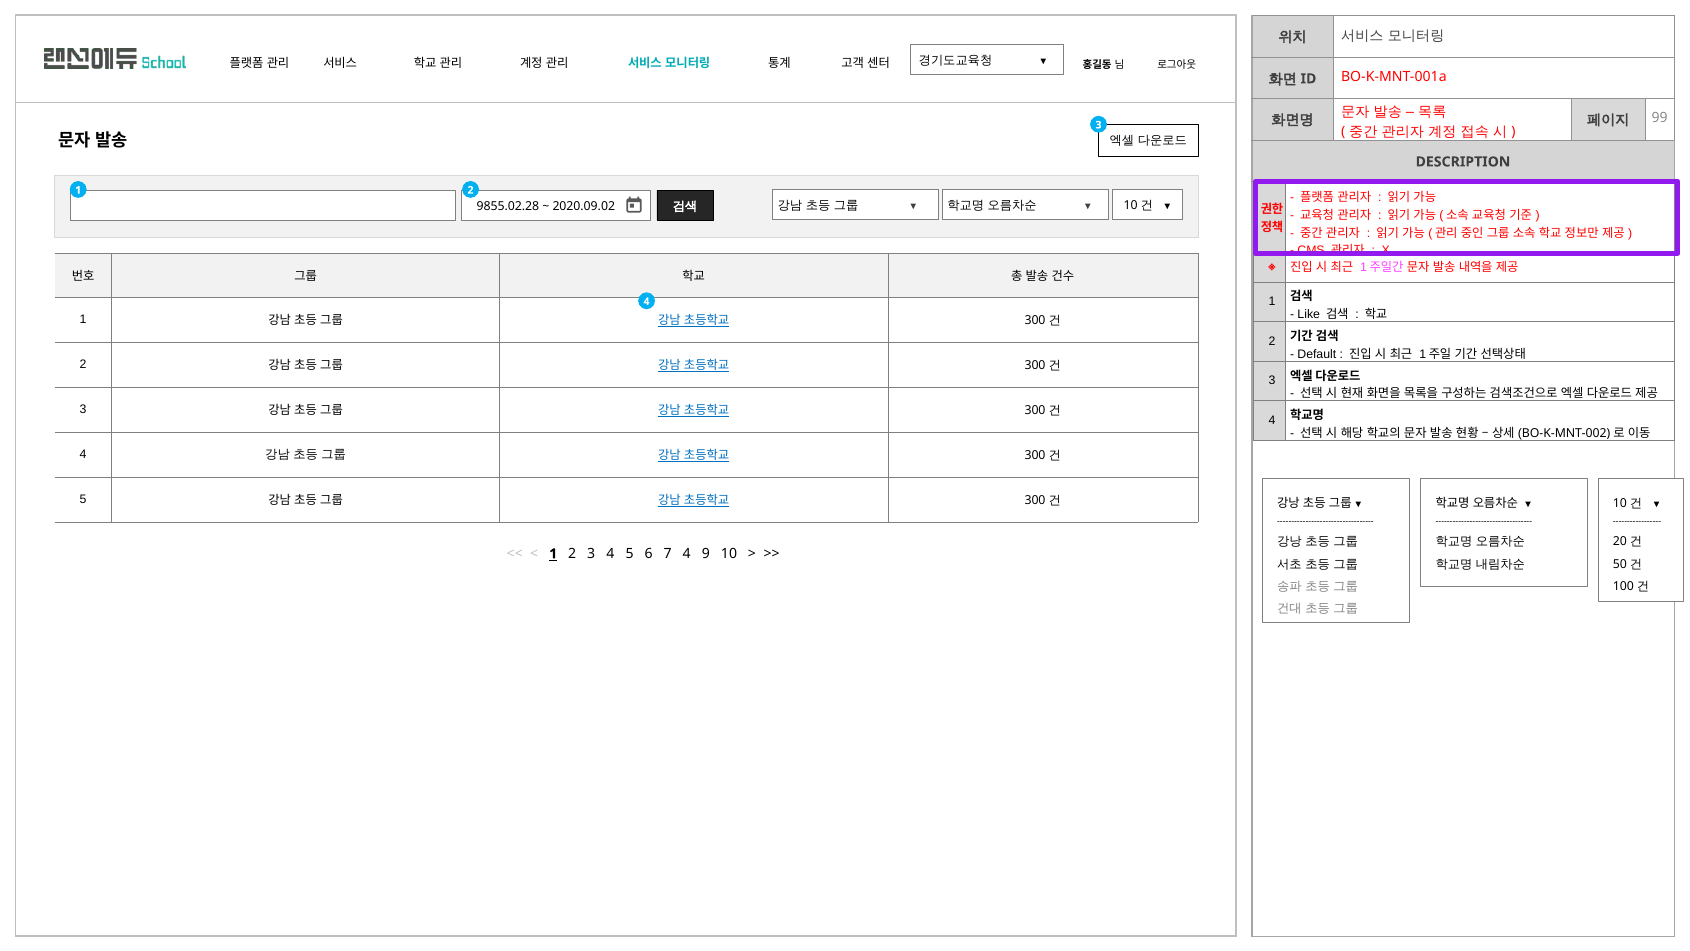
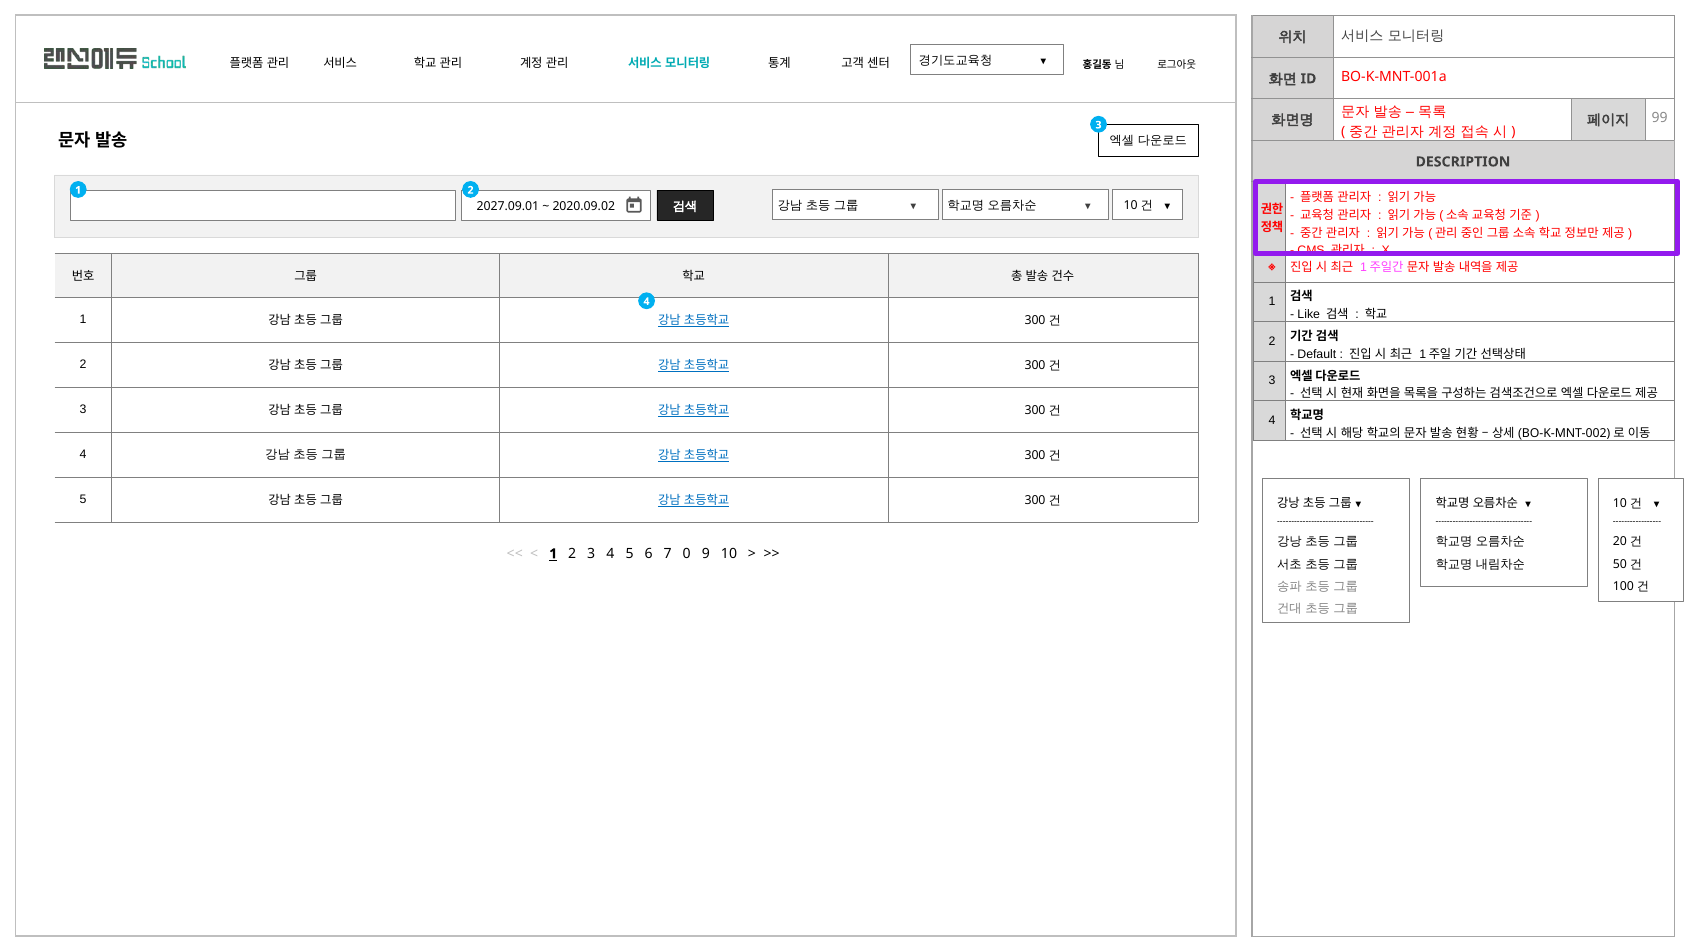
9855.02.28: 9855.02.28 -> 2027.09.01
7 4: 4 -> 0
